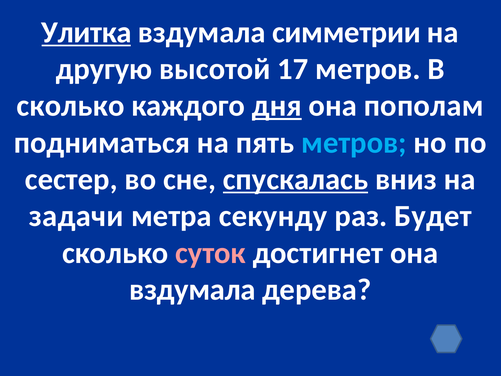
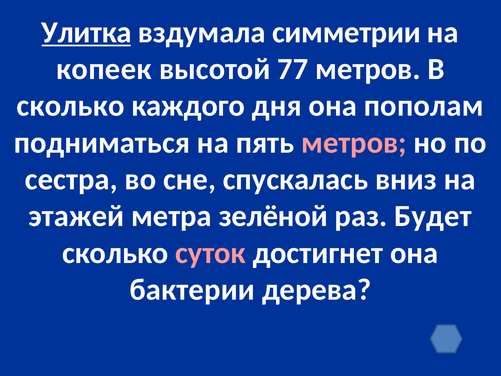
другую: другую -> копеек
17: 17 -> 77
дня underline: present -> none
метров at (354, 143) colour: light blue -> pink
сестер: сестер -> сестра
спускалась underline: present -> none
задачи: задачи -> этажей
секунду: секунду -> зелёной
вздумала at (192, 289): вздумала -> бактерии
